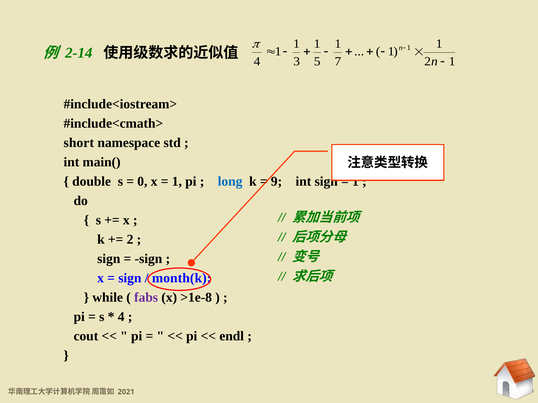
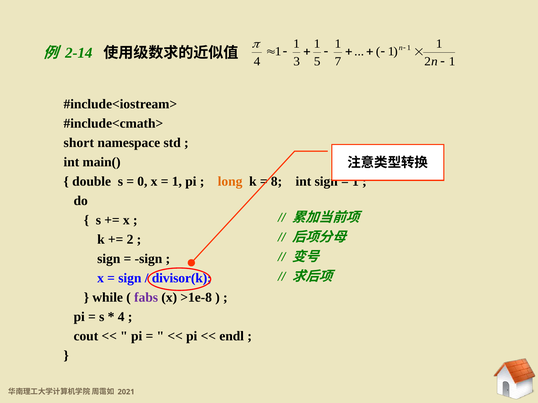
long colour: blue -> orange
9: 9 -> 8
month(k: month(k -> divisor(k
